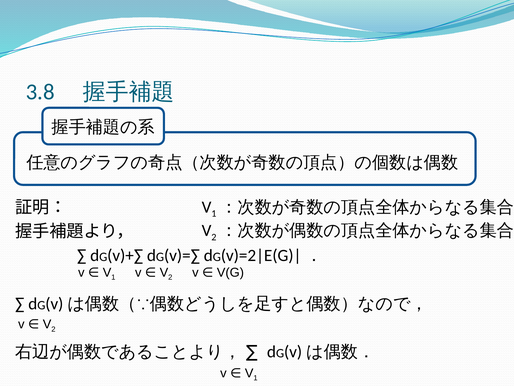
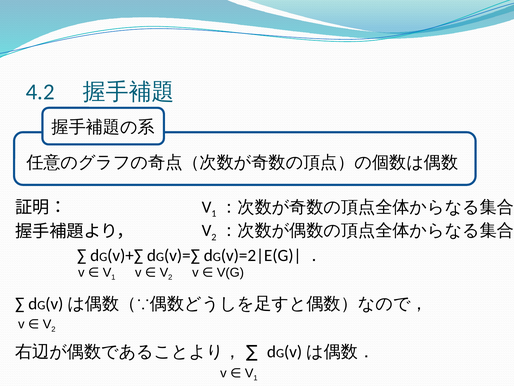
3.8: 3.8 -> 4.2
